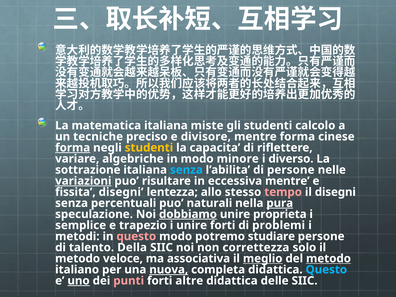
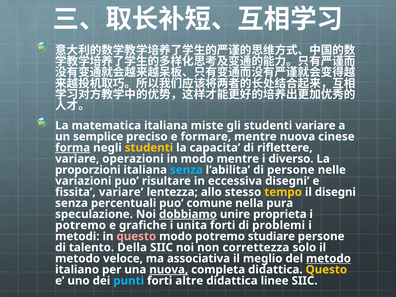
studenti calcolo: calcolo -> variare
tecniche: tecniche -> semplice
divisore: divisore -> formare
mentre forma: forma -> nuova
algebriche: algebriche -> operazioni
modo minore: minore -> mentre
sottrazione: sottrazione -> proporzioni
variazioni underline: present -> none
eccessiva mentre: mentre -> disegni
fissita disegni: disegni -> variare
tempo colour: pink -> yellow
naturali: naturali -> comune
pura underline: present -> none
semplice at (81, 225): semplice -> potremo
trapezio: trapezio -> grafiche
i unire: unire -> unita
meglio underline: present -> none
Questo at (326, 270) colour: light blue -> yellow
uno underline: present -> none
punti colour: pink -> light blue
delle: delle -> linee
